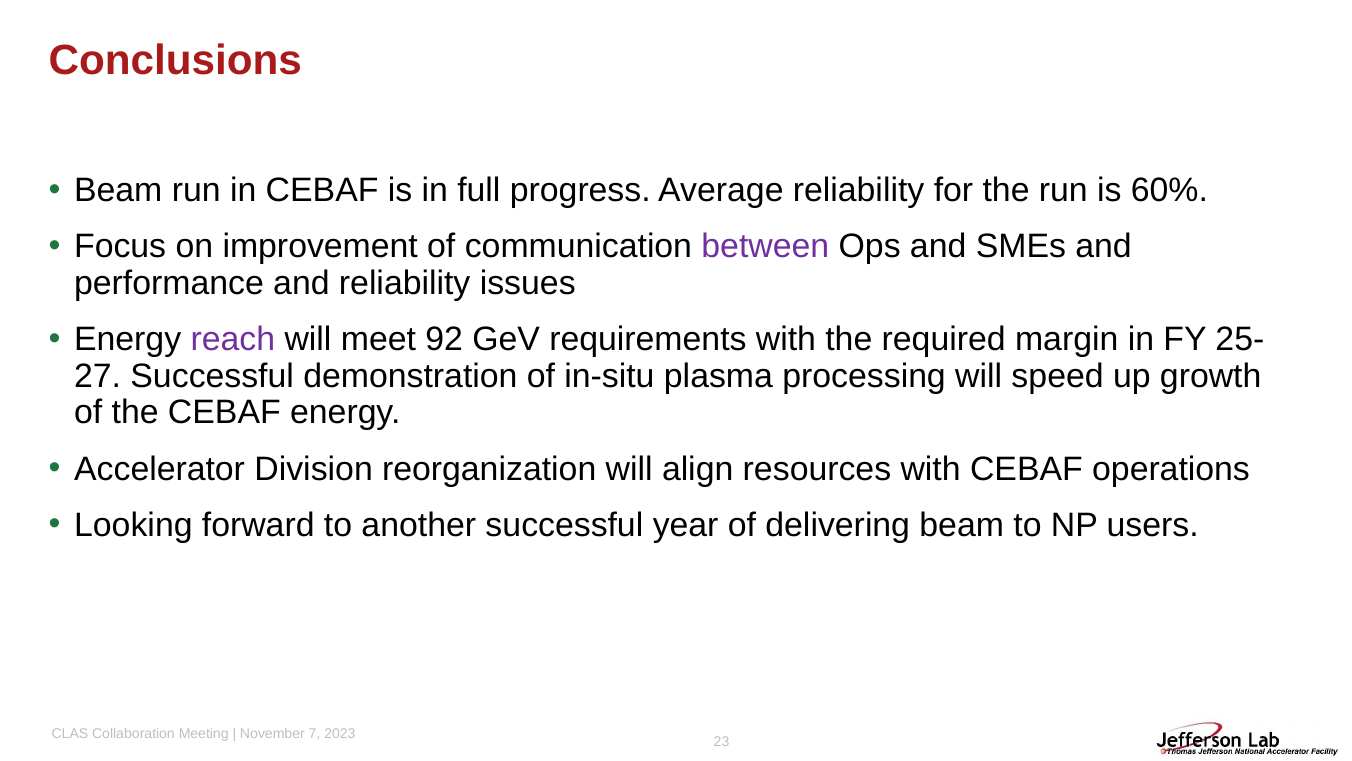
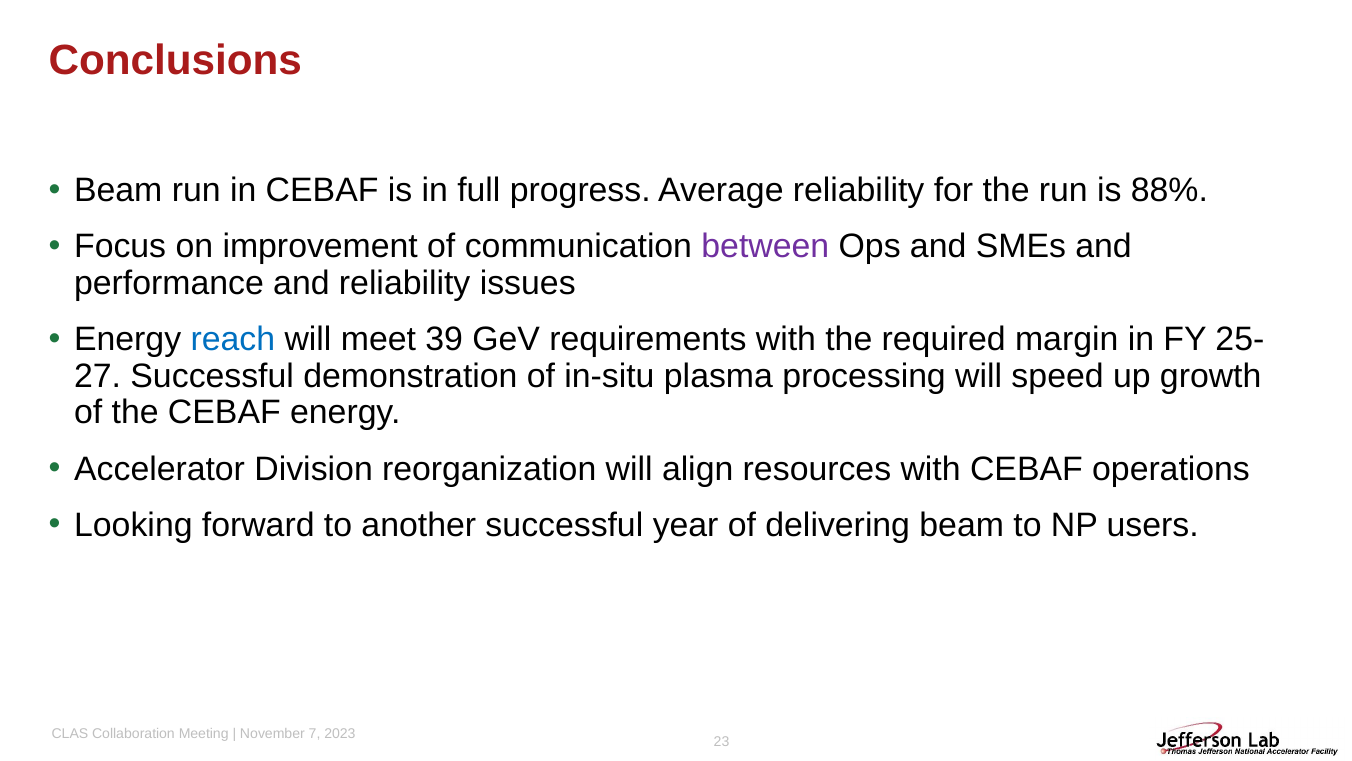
60%: 60% -> 88%
reach colour: purple -> blue
92: 92 -> 39
